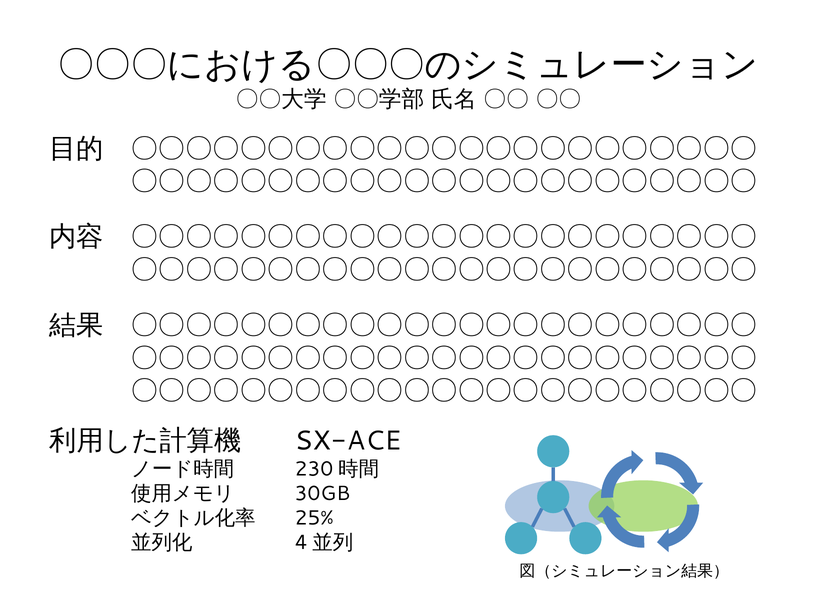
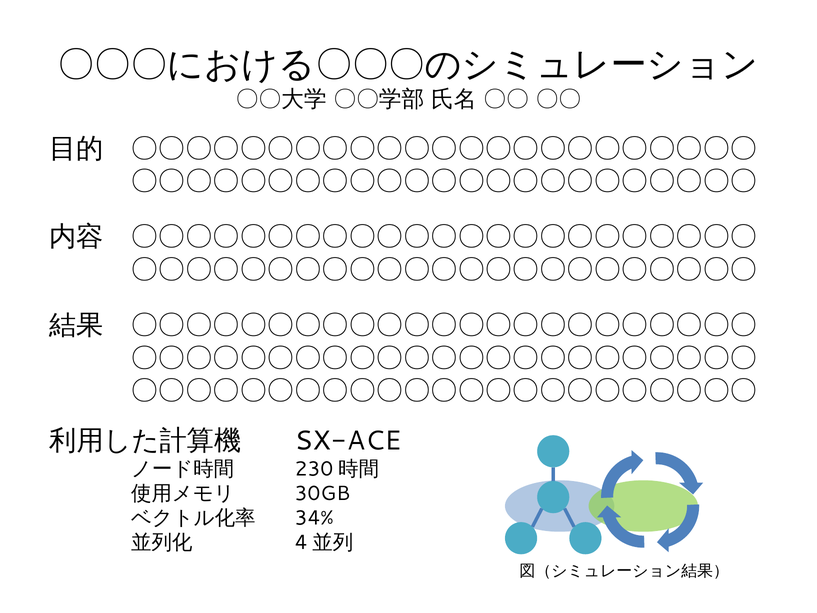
25%: 25% -> 34%
